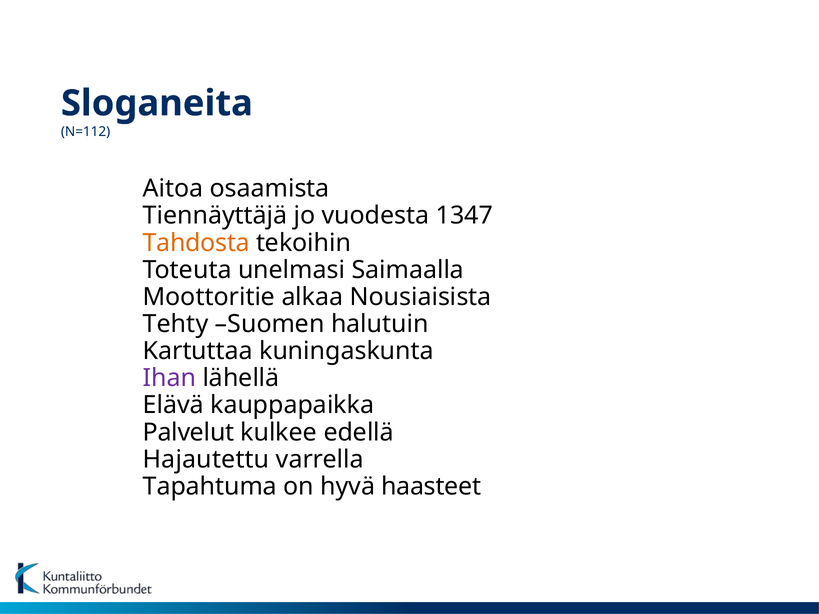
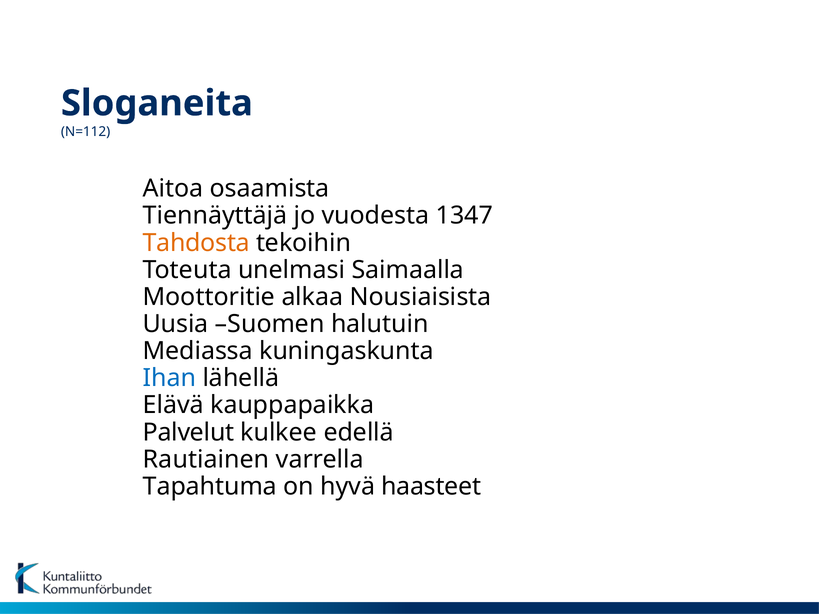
Tehty: Tehty -> Uusia
Kartuttaa: Kartuttaa -> Mediassa
Ihan colour: purple -> blue
Hajautettu: Hajautettu -> Rautiainen
